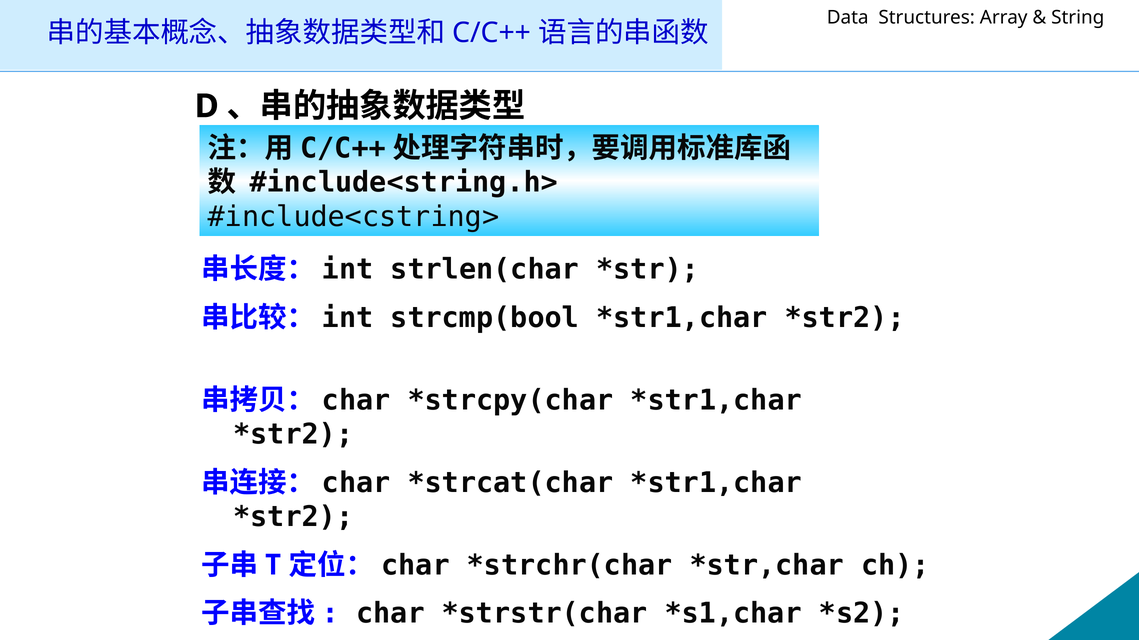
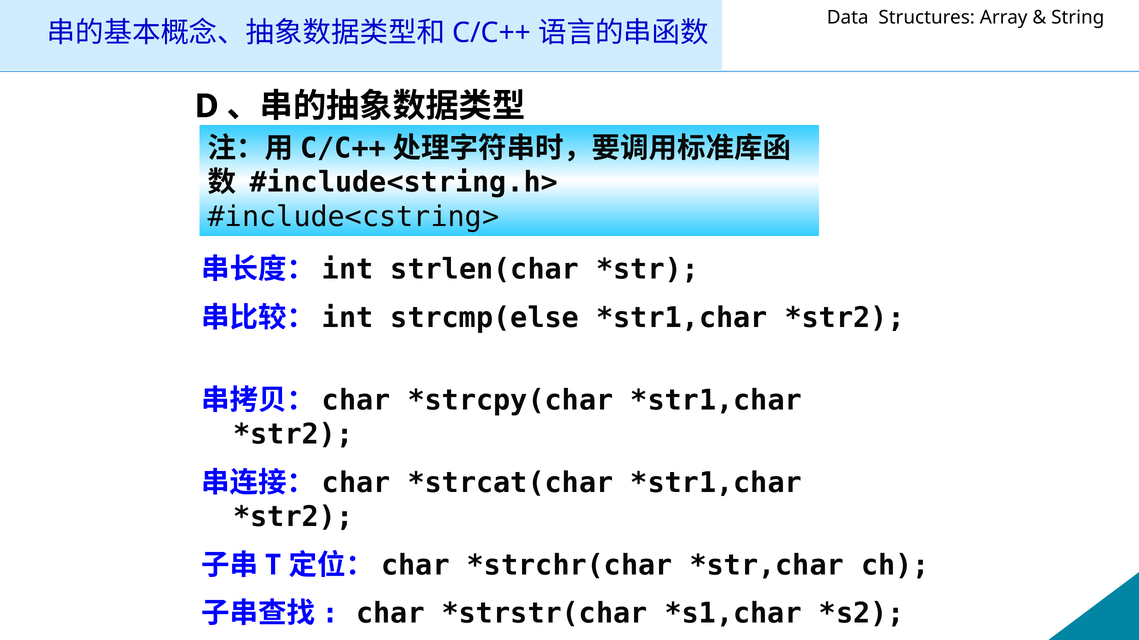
strcmp(bool: strcmp(bool -> strcmp(else
